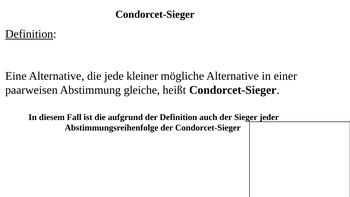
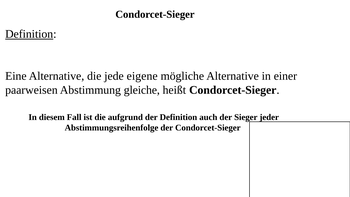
kleiner: kleiner -> eigene
